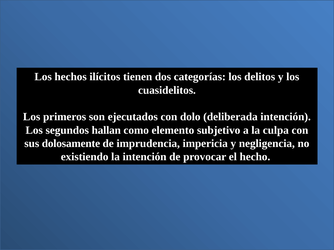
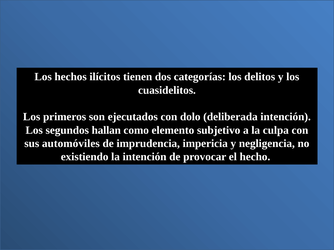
dolosamente: dolosamente -> automóviles
